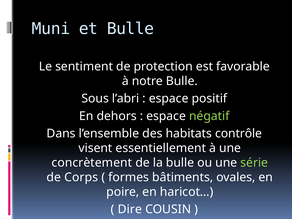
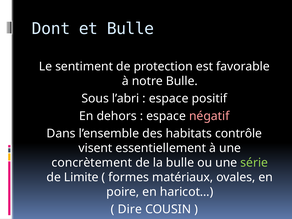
Muni: Muni -> Dont
négatif colour: light green -> pink
Corps: Corps -> Limite
bâtiments: bâtiments -> matériaux
